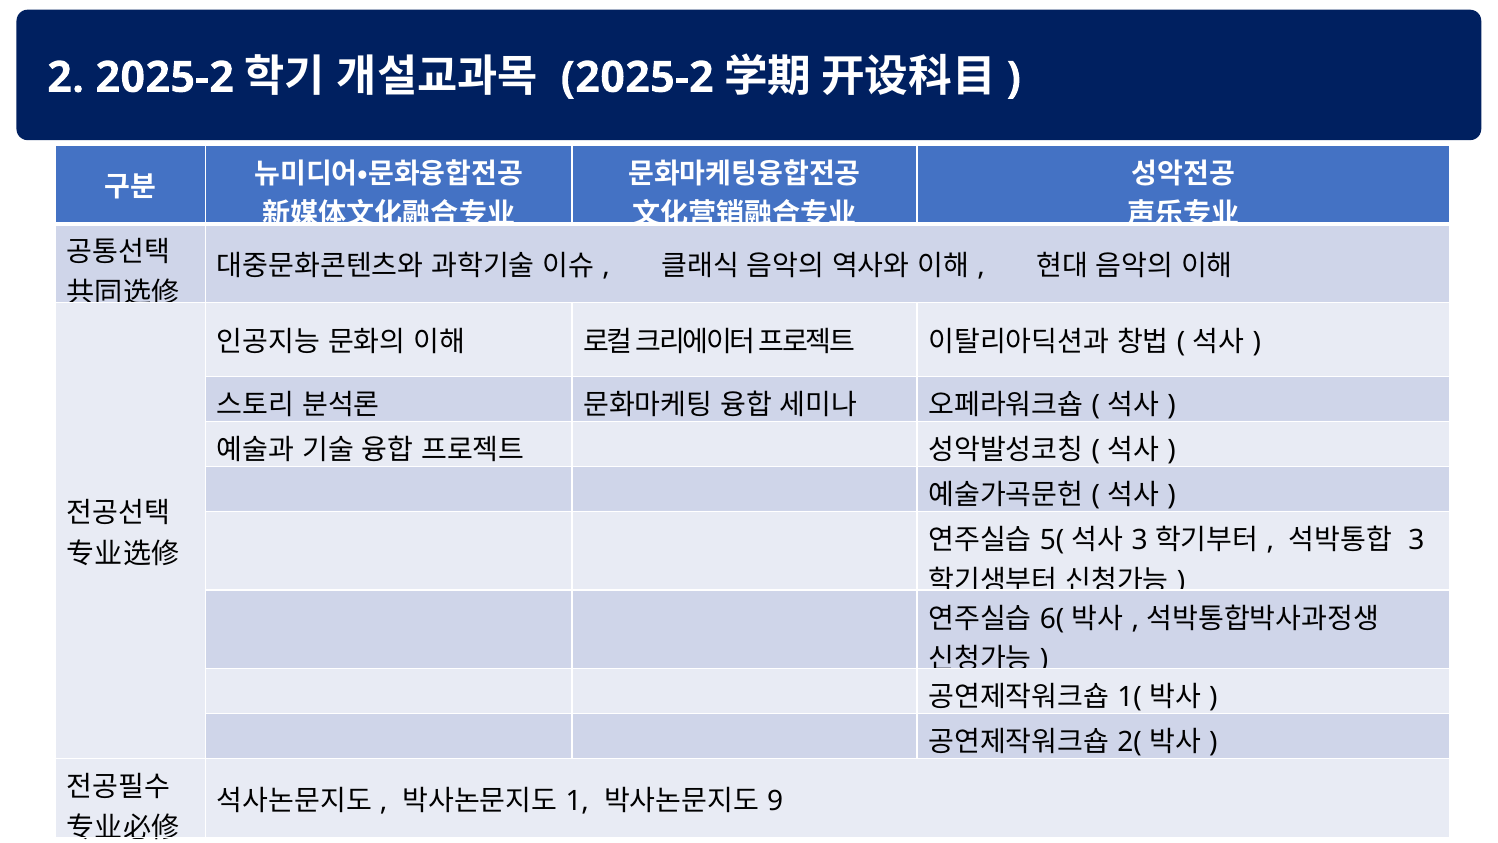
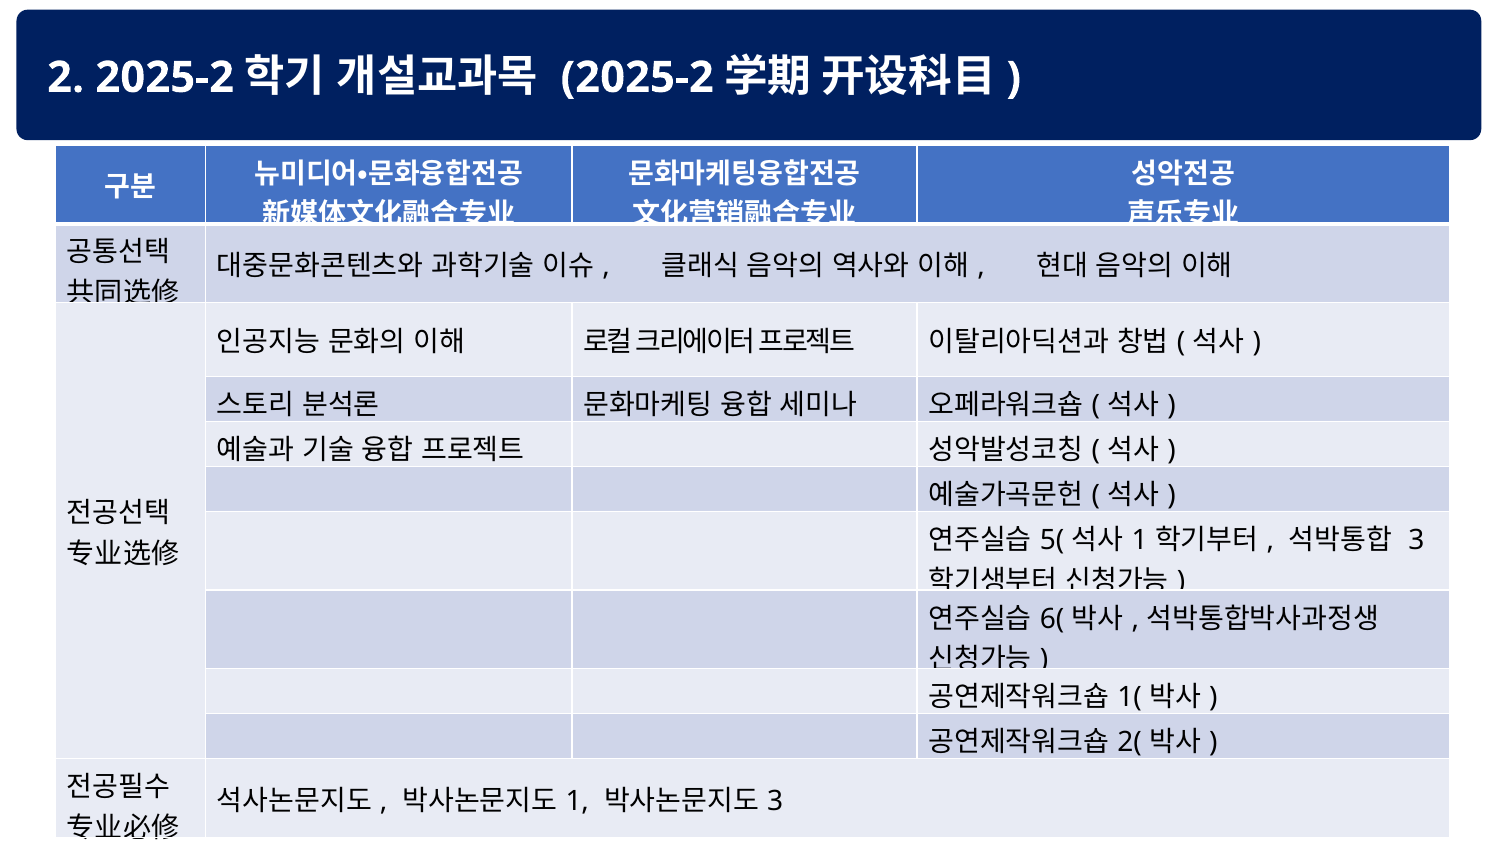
3 at (1140, 540): 3 -> 1
9 at (775, 801): 9 -> 3
